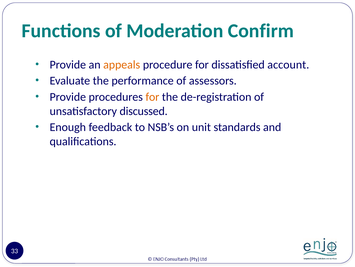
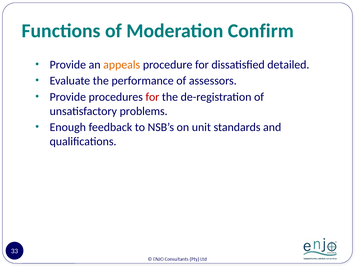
account: account -> detailed
for at (152, 97) colour: orange -> red
discussed: discussed -> problems
